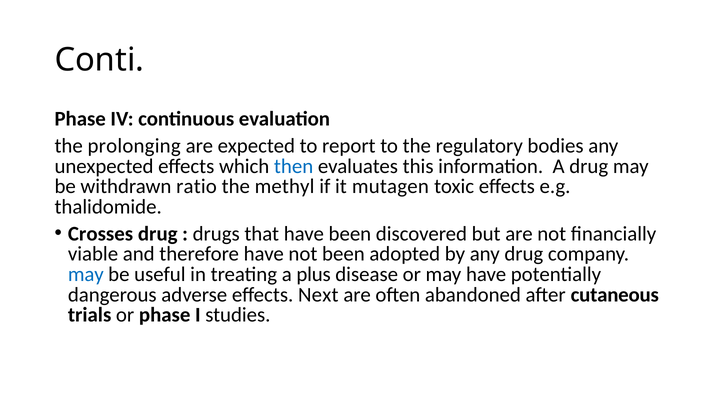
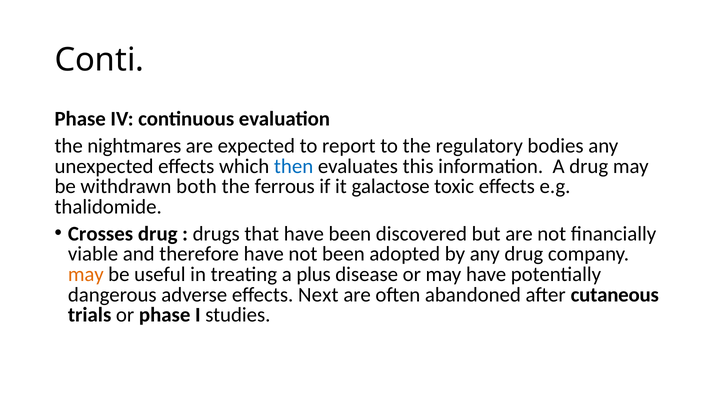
prolonging: prolonging -> nightmares
ratio: ratio -> both
methyl: methyl -> ferrous
mutagen: mutagen -> galactose
may at (86, 274) colour: blue -> orange
